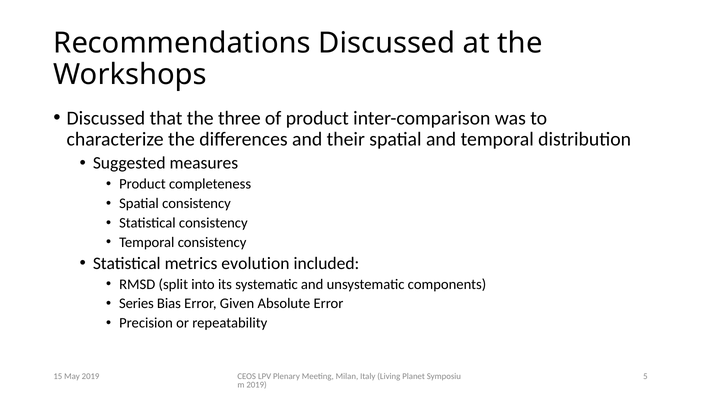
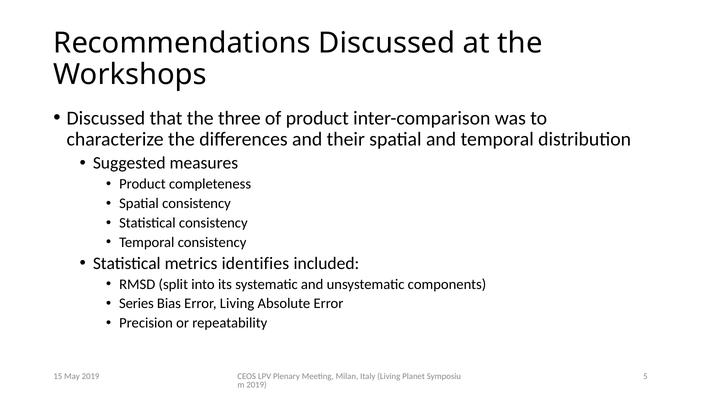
evolution: evolution -> identifies
Error Given: Given -> Living
